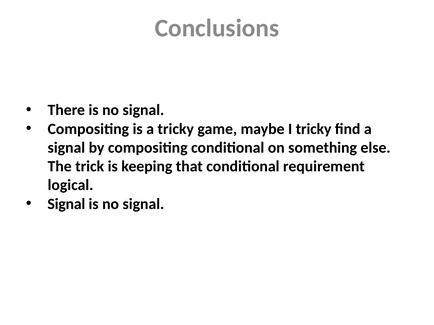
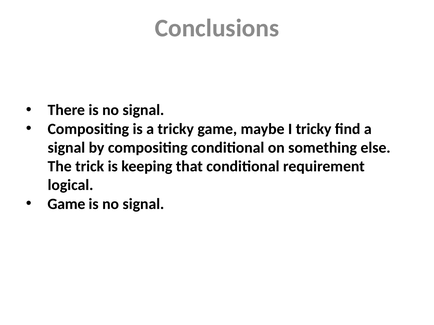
Signal at (66, 204): Signal -> Game
